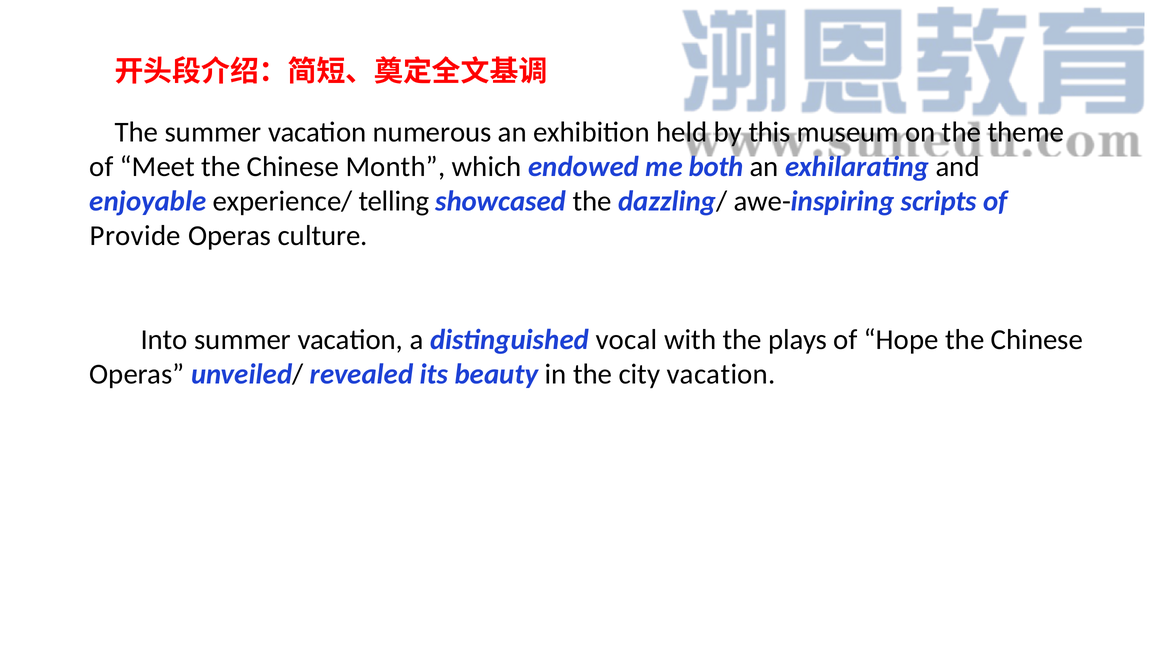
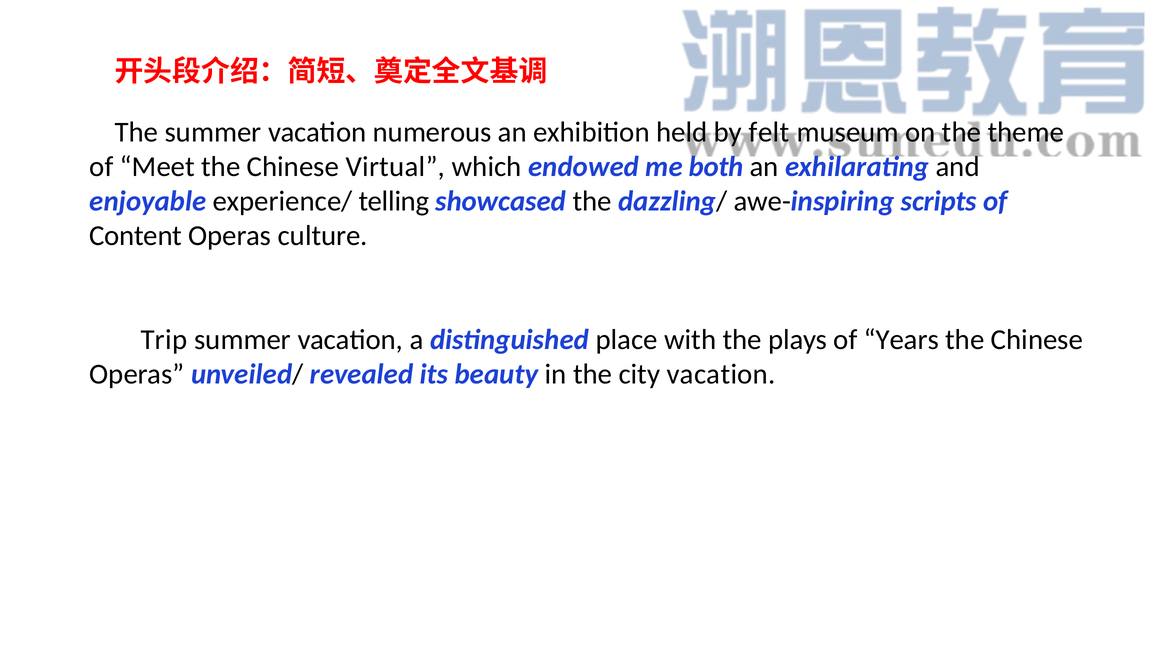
this: this -> felt
Month: Month -> Virtual
Provide: Provide -> Content
Into: Into -> Trip
vocal: vocal -> place
Hope: Hope -> Years
